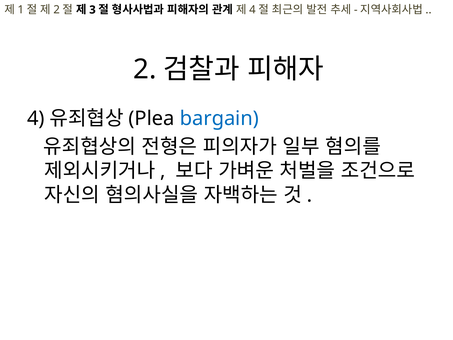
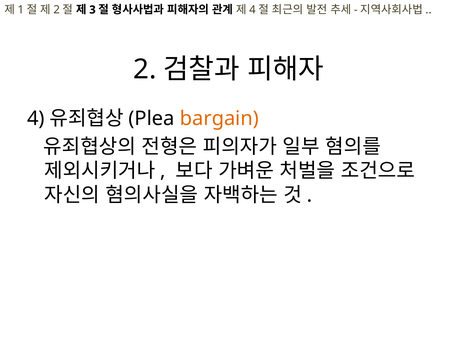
bargain colour: blue -> orange
